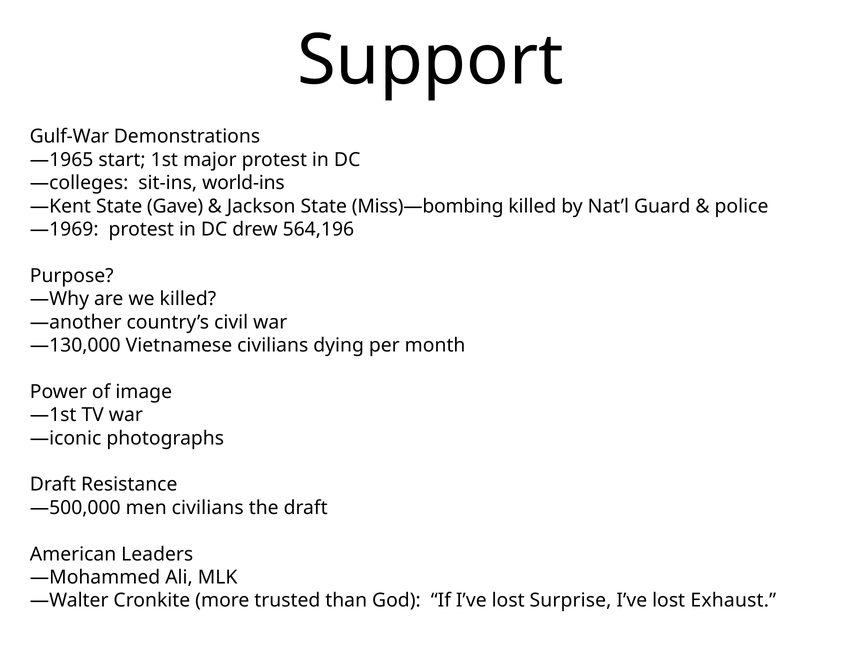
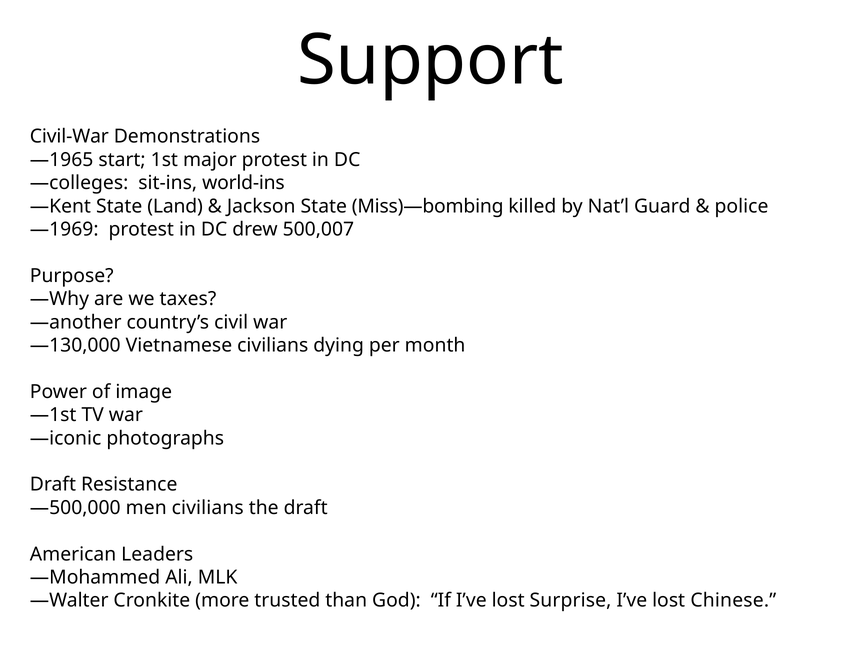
Gulf-War: Gulf-War -> Civil-War
Gave: Gave -> Land
564,196: 564,196 -> 500,007
we killed: killed -> taxes
Exhaust: Exhaust -> Chinese
